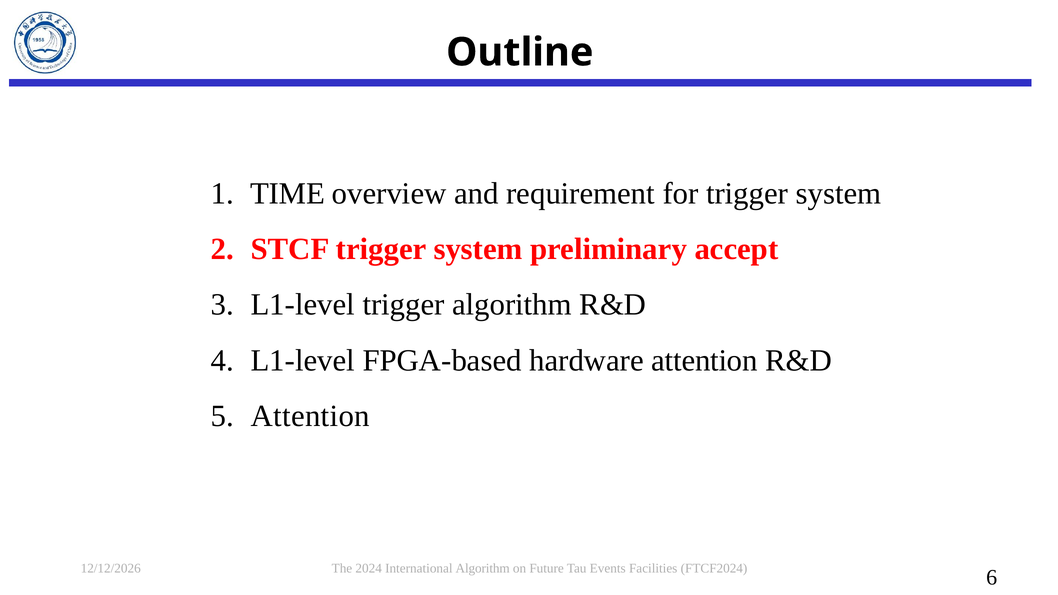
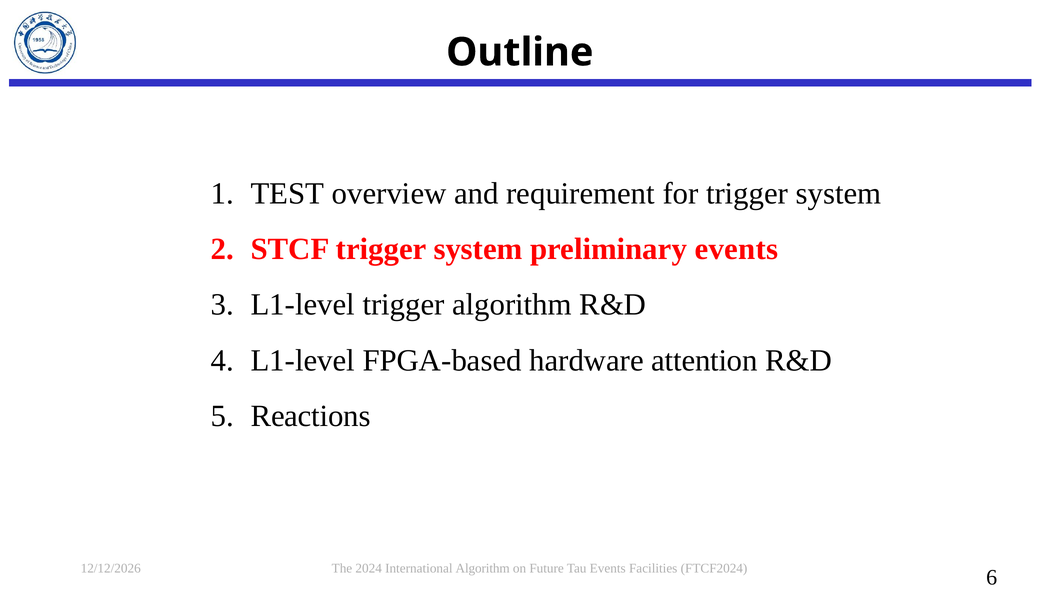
TIME: TIME -> TEST
preliminary accept: accept -> events
Attention at (310, 416): Attention -> Reactions
